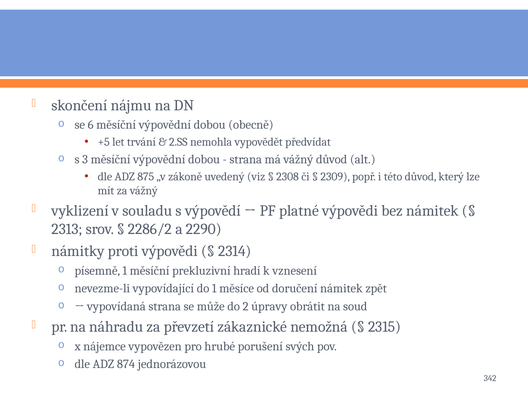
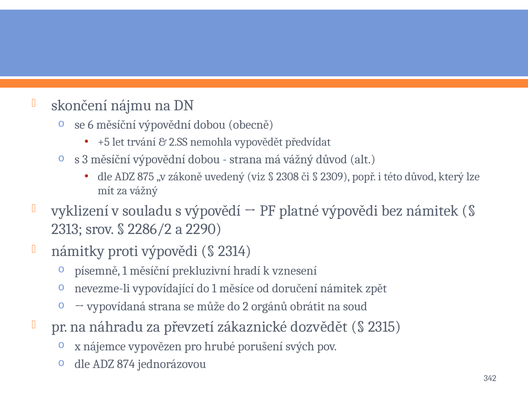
úpravy: úpravy -> orgánů
nemožná: nemožná -> dozvědět
